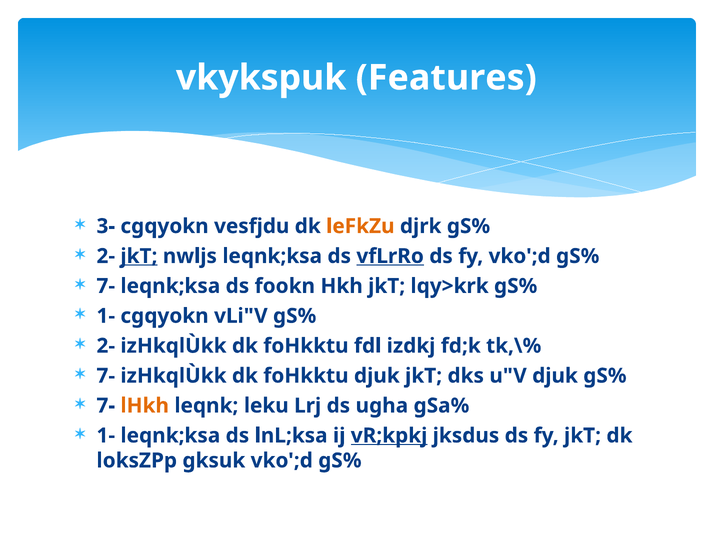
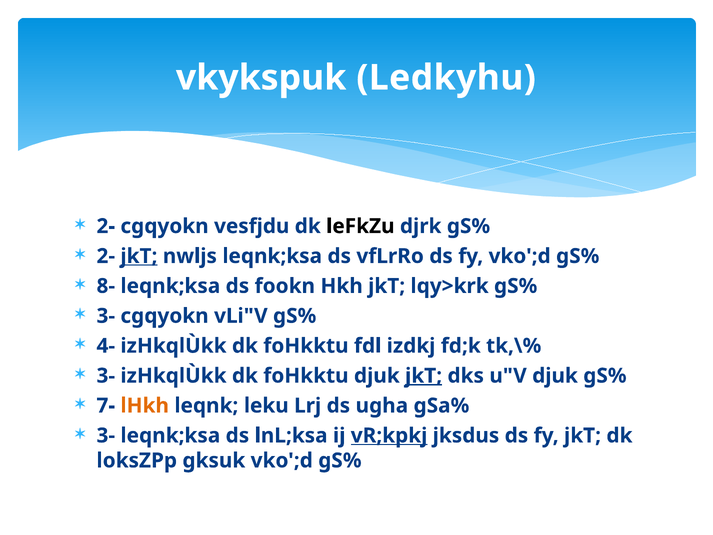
Features: Features -> Ledkyhu
3- at (106, 226): 3- -> 2-
leFkZu colour: orange -> black
vfLrRo underline: present -> none
7- at (106, 286): 7- -> 8-
1- at (106, 316): 1- -> 3-
2- at (106, 346): 2- -> 4-
7- at (106, 376): 7- -> 3-
jkT at (424, 376) underline: none -> present
1- at (106, 435): 1- -> 3-
